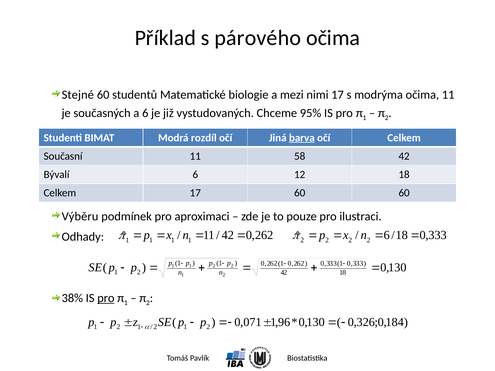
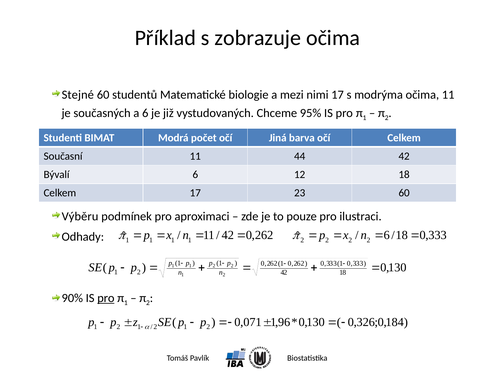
párového: párového -> zobrazuje
rozdíl: rozdíl -> počet
barva underline: present -> none
58: 58 -> 44
17 60: 60 -> 23
38%: 38% -> 90%
